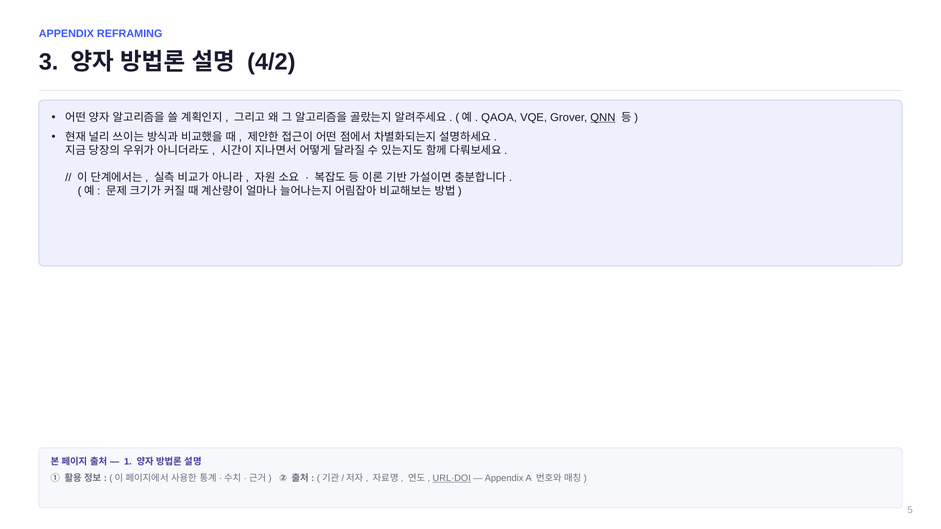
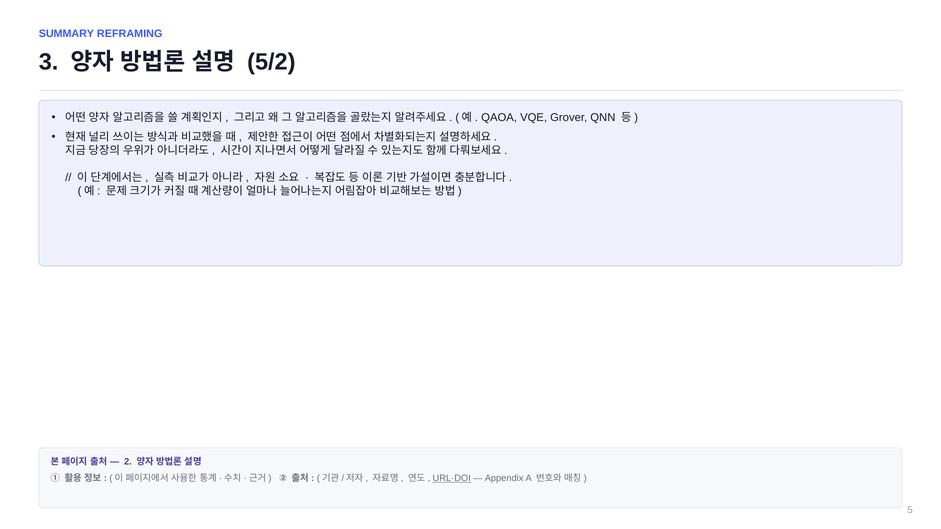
APPENDIX at (66, 34): APPENDIX -> SUMMARY
4/2: 4/2 -> 5/2
QNN underline: present -> none
1: 1 -> 2
